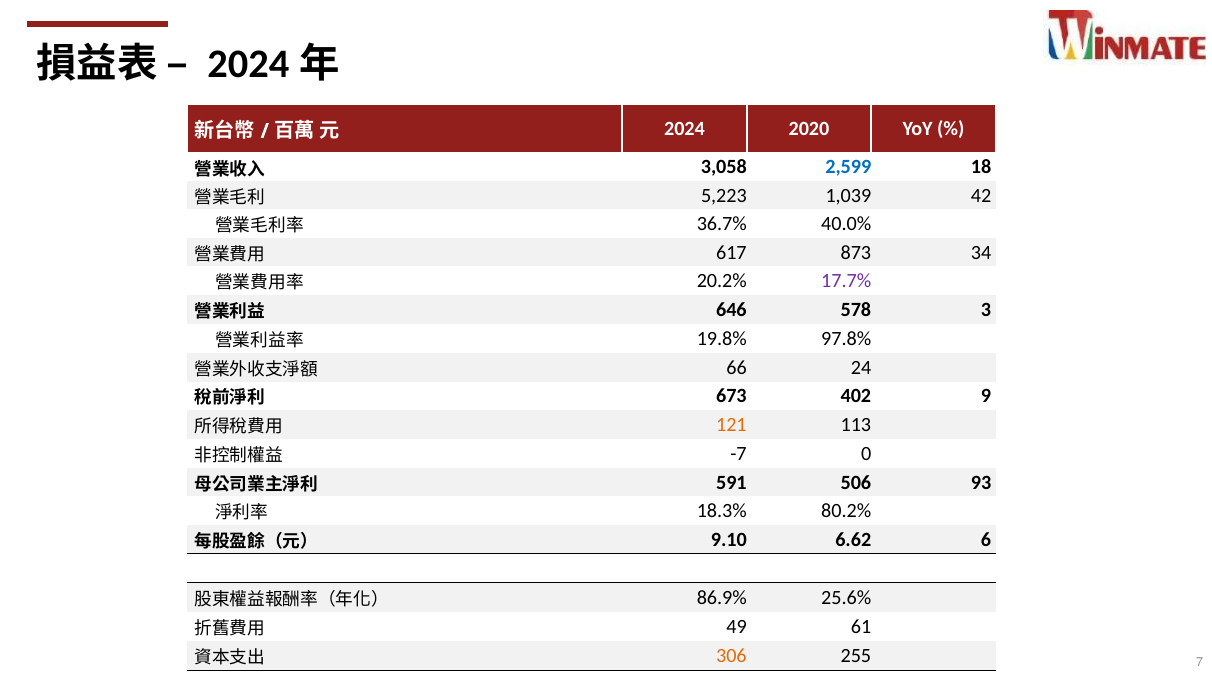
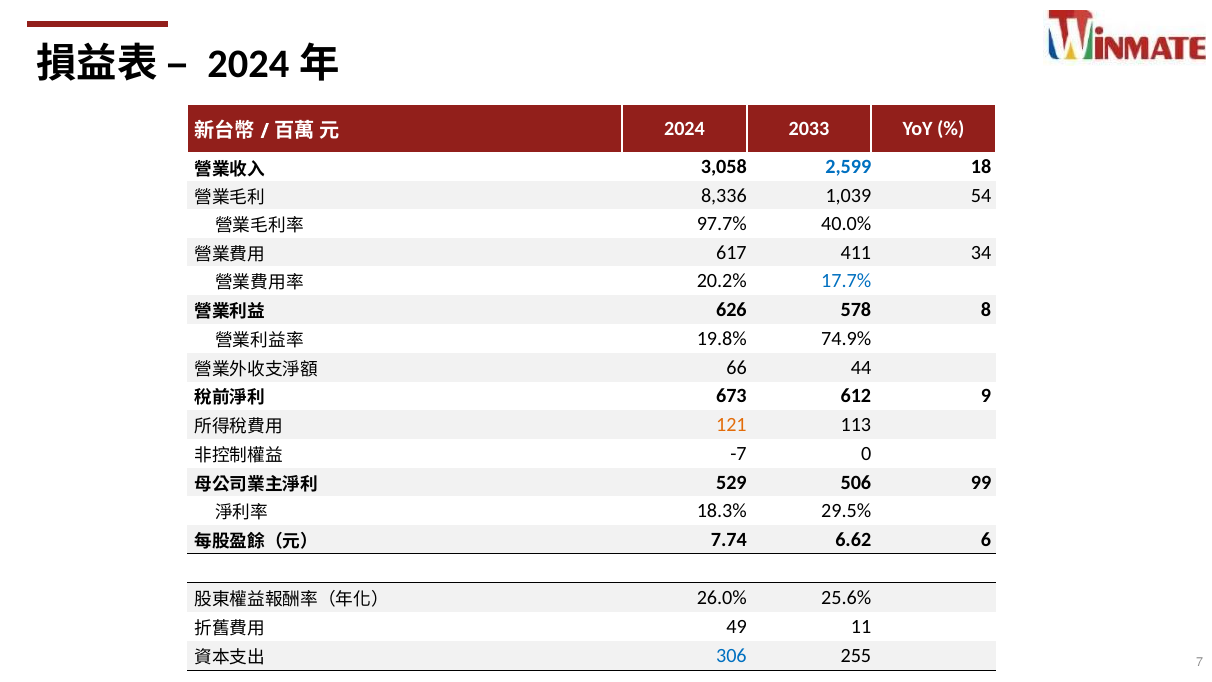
2020: 2020 -> 2033
5,223: 5,223 -> 8,336
42: 42 -> 54
36.7%: 36.7% -> 97.7%
873: 873 -> 411
17.7% colour: purple -> blue
646: 646 -> 626
3: 3 -> 8
97.8%: 97.8% -> 74.9%
24: 24 -> 44
402: 402 -> 612
591: 591 -> 529
93: 93 -> 99
80.2%: 80.2% -> 29.5%
9.10: 9.10 -> 7.74
86.9%: 86.9% -> 26.0%
61: 61 -> 11
306 colour: orange -> blue
